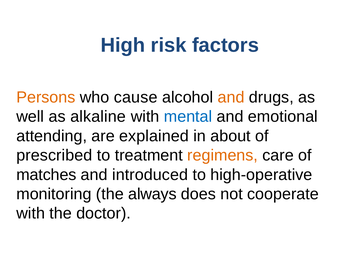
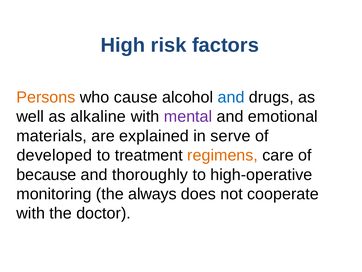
and at (231, 97) colour: orange -> blue
mental colour: blue -> purple
attending: attending -> materials
about: about -> serve
prescribed: prescribed -> developed
matches: matches -> because
introduced: introduced -> thoroughly
